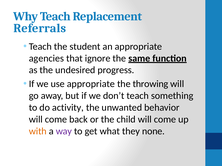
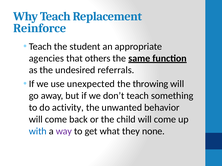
Referrals: Referrals -> Reinforce
ignore: ignore -> others
progress: progress -> referrals
use appropriate: appropriate -> unexpected
with colour: orange -> blue
